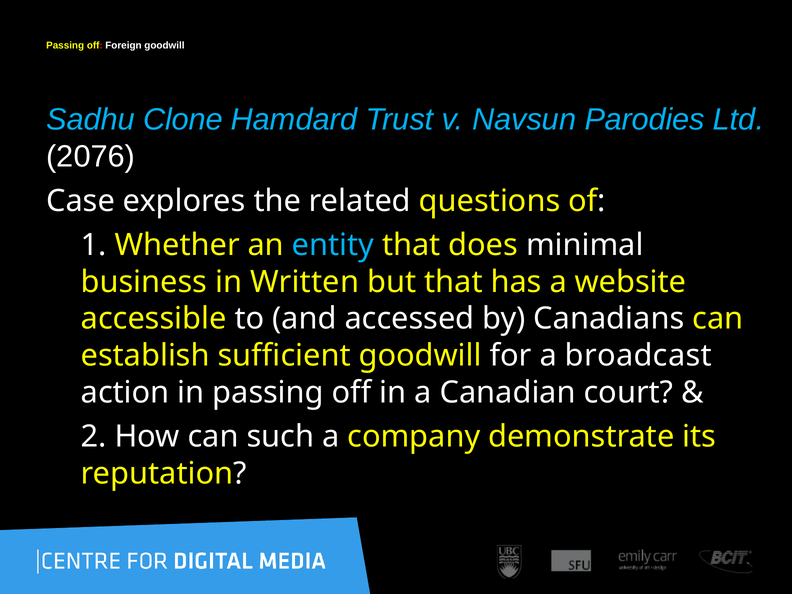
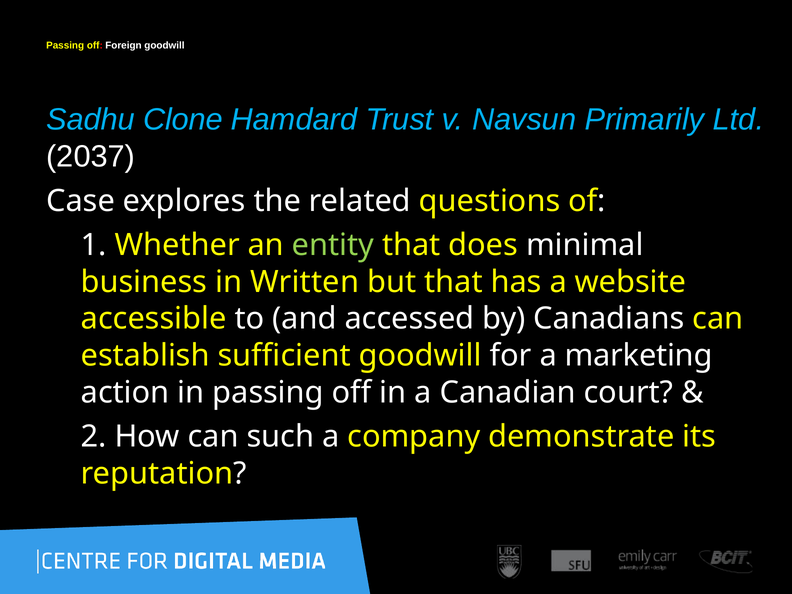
Parodies: Parodies -> Primarily
2076: 2076 -> 2037
entity colour: light blue -> light green
broadcast: broadcast -> marketing
